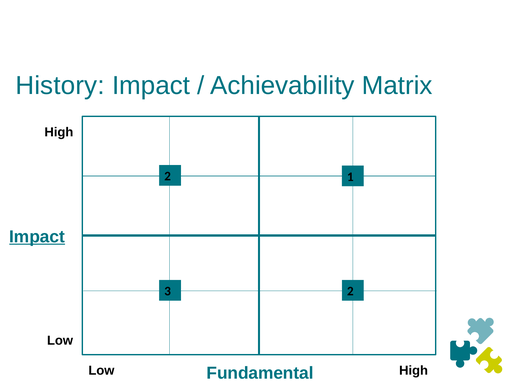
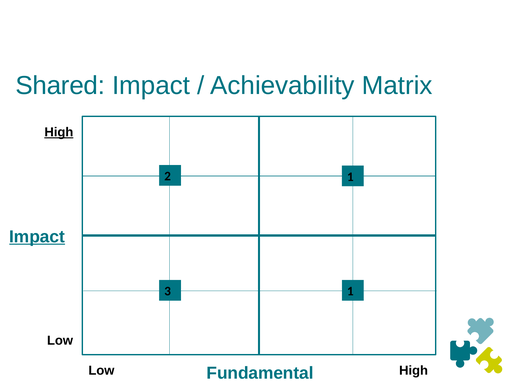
History: History -> Shared
High at (59, 132) underline: none -> present
3 2: 2 -> 1
